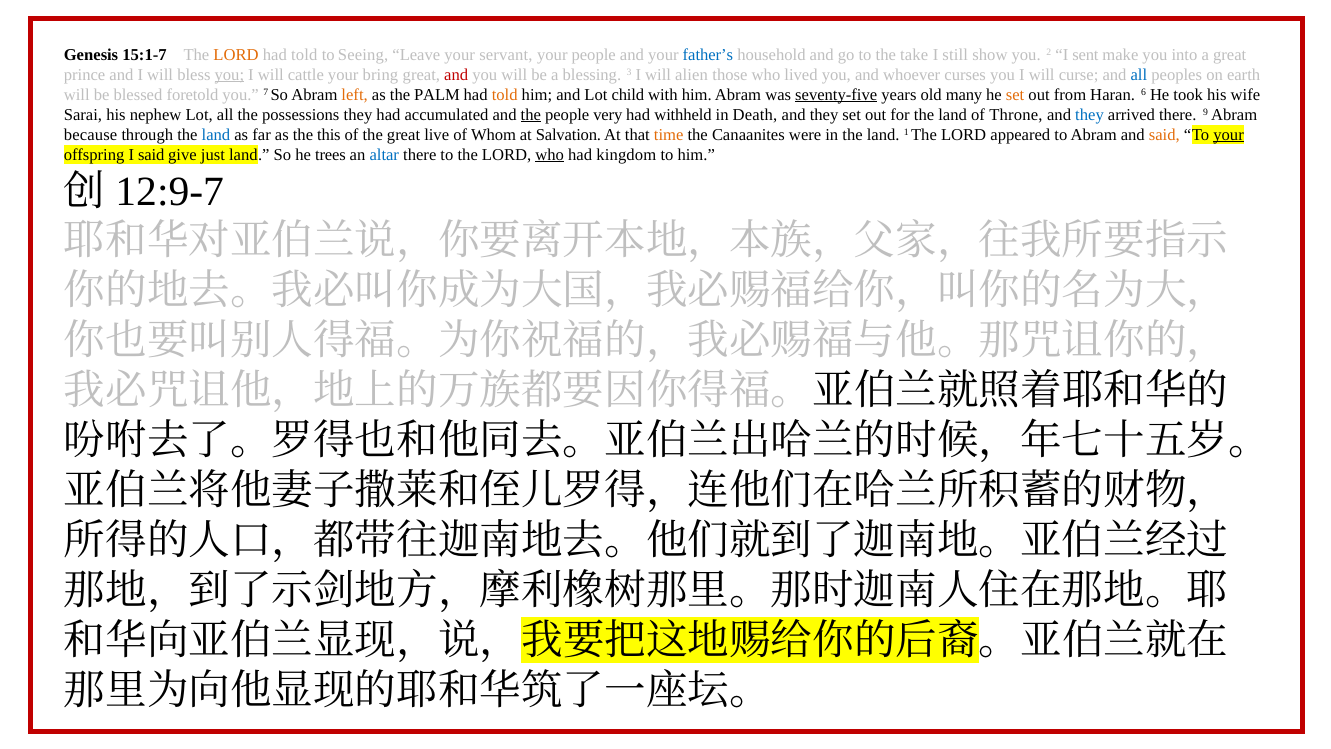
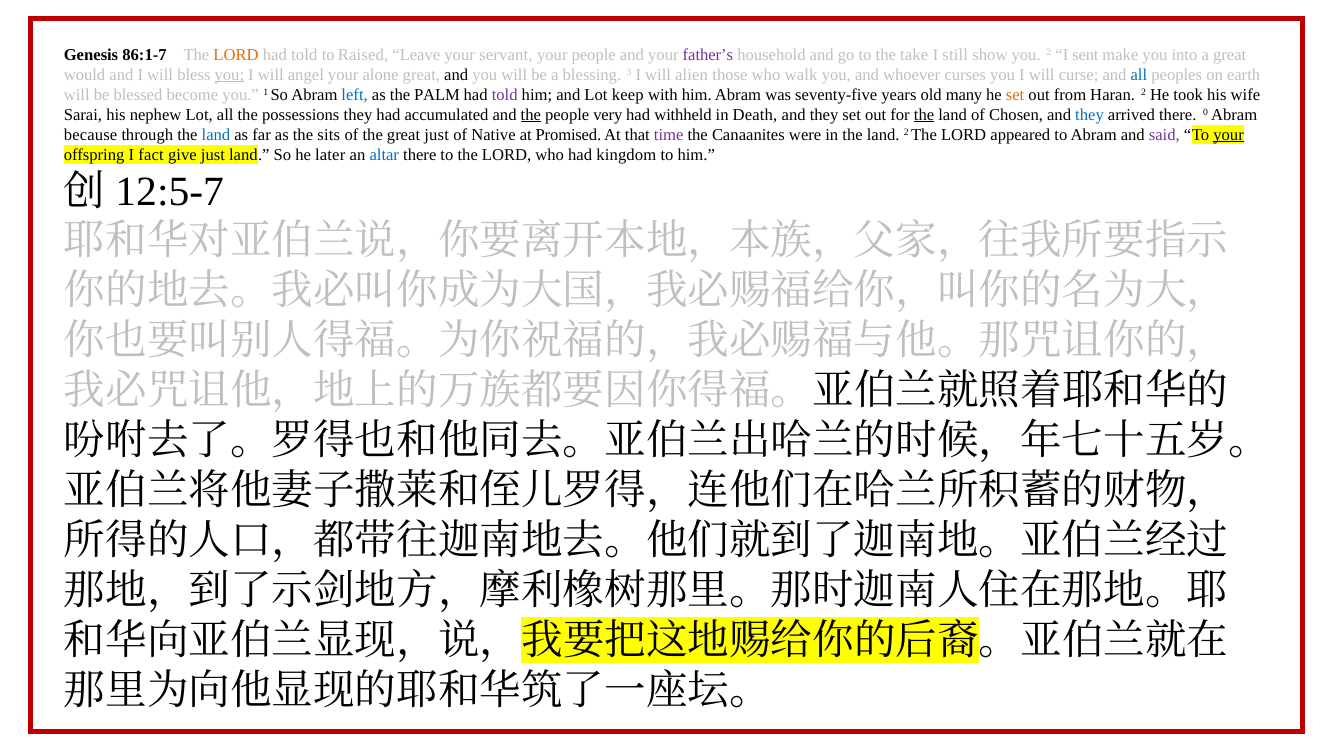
15:1-7: 15:1-7 -> 86:1-7
Seeing: Seeing -> Raised
father’s colour: blue -> purple
prince: prince -> would
cattle: cattle -> angel
bring: bring -> alone
and at (456, 75) colour: red -> black
lived: lived -> walk
foretold: foretold -> become
7: 7 -> 1
left colour: orange -> blue
told at (505, 95) colour: orange -> purple
child: child -> keep
seventy-five underline: present -> none
Haran 6: 6 -> 2
the at (924, 115) underline: none -> present
Throne: Throne -> Chosen
9: 9 -> 0
this: this -> sits
great live: live -> just
Whom: Whom -> Native
Salvation: Salvation -> Promised
time colour: orange -> purple
land 1: 1 -> 2
said at (1164, 135) colour: orange -> purple
I said: said -> fact
trees: trees -> later
who at (550, 155) underline: present -> none
12:9-7: 12:9-7 -> 12:5-7
